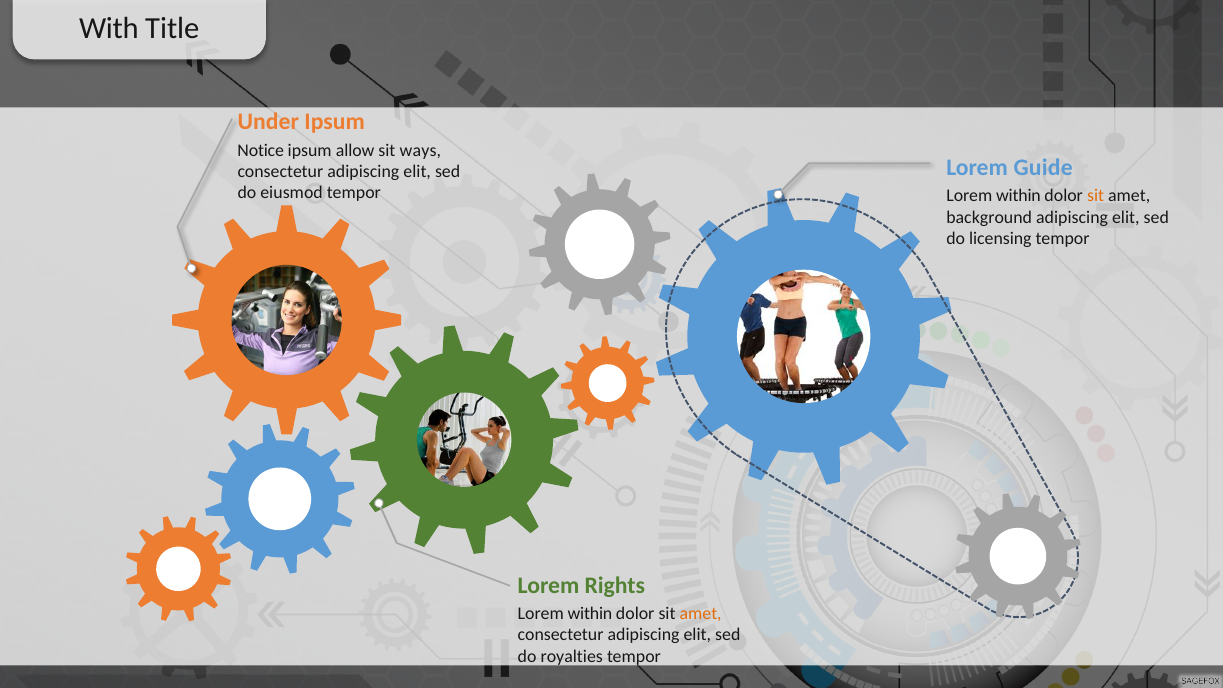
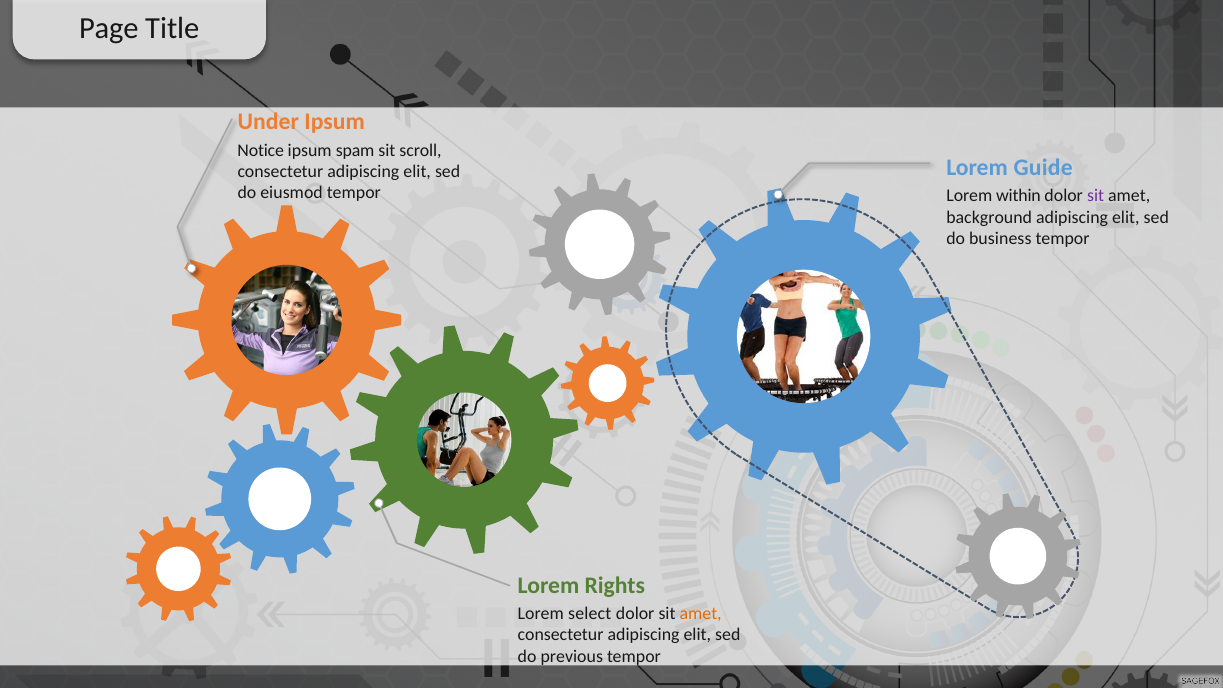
With: With -> Page
allow: allow -> spam
ways: ways -> scroll
sit at (1096, 196) colour: orange -> purple
licensing: licensing -> business
within at (590, 613): within -> select
royalties: royalties -> previous
